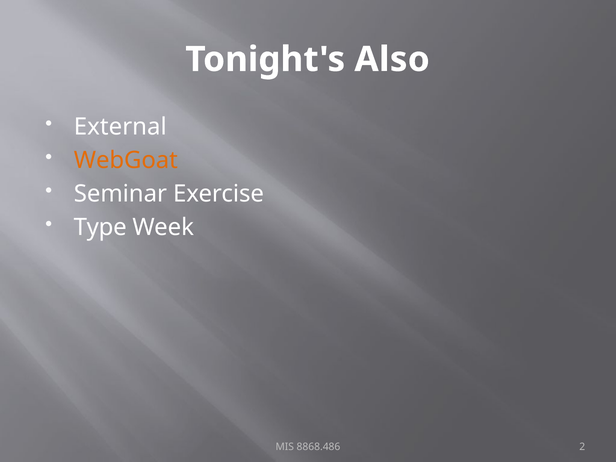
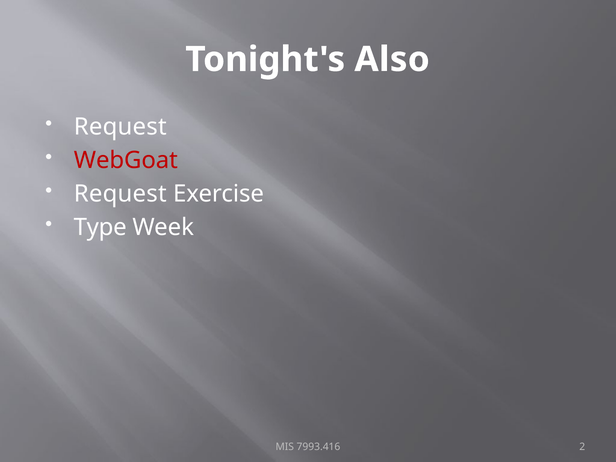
External at (120, 127): External -> Request
WebGoat colour: orange -> red
Seminar at (120, 194): Seminar -> Request
8868.486: 8868.486 -> 7993.416
